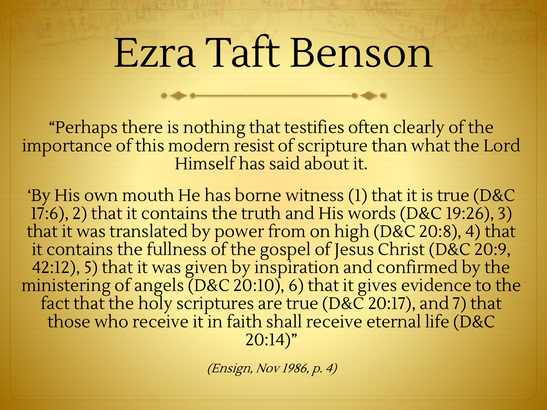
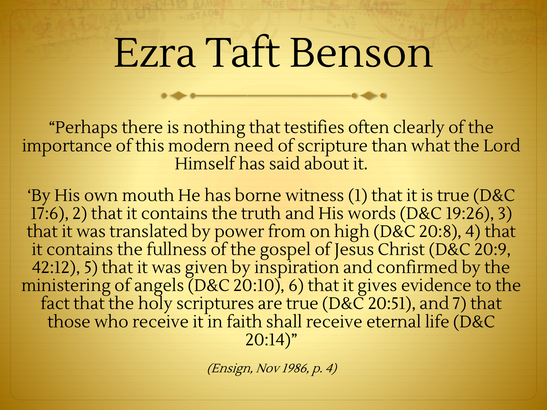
resist: resist -> need
20:17: 20:17 -> 20:51
